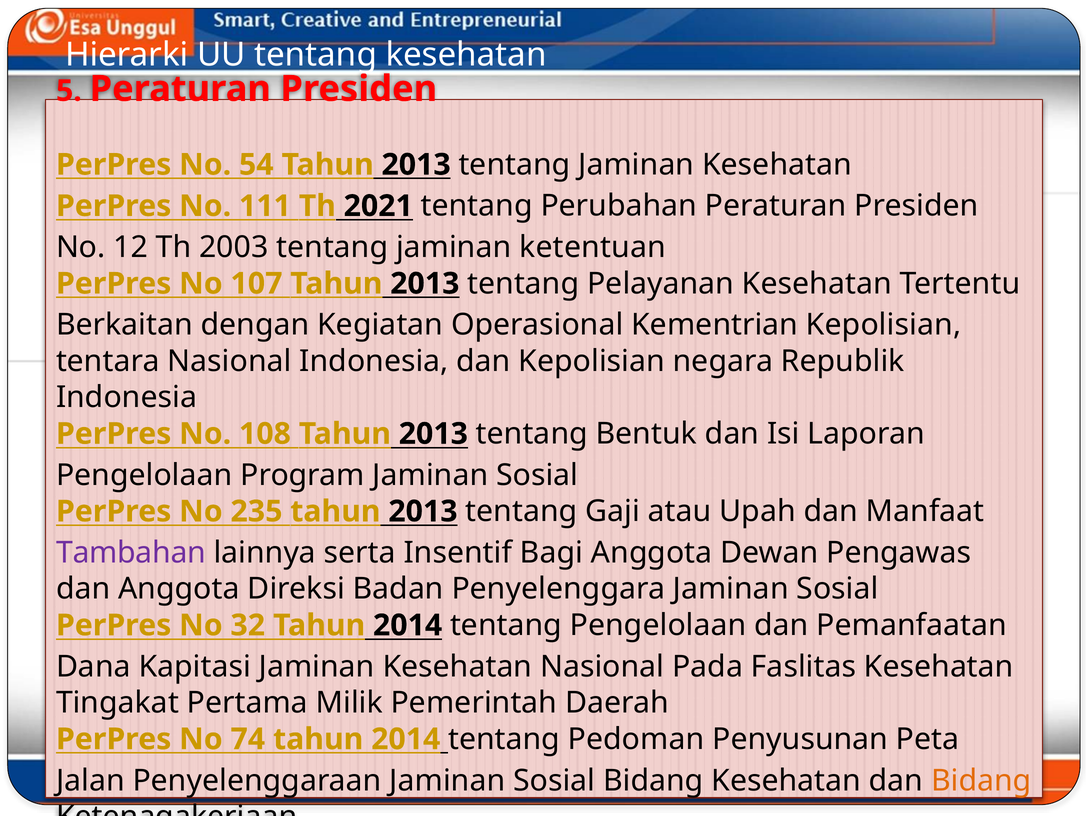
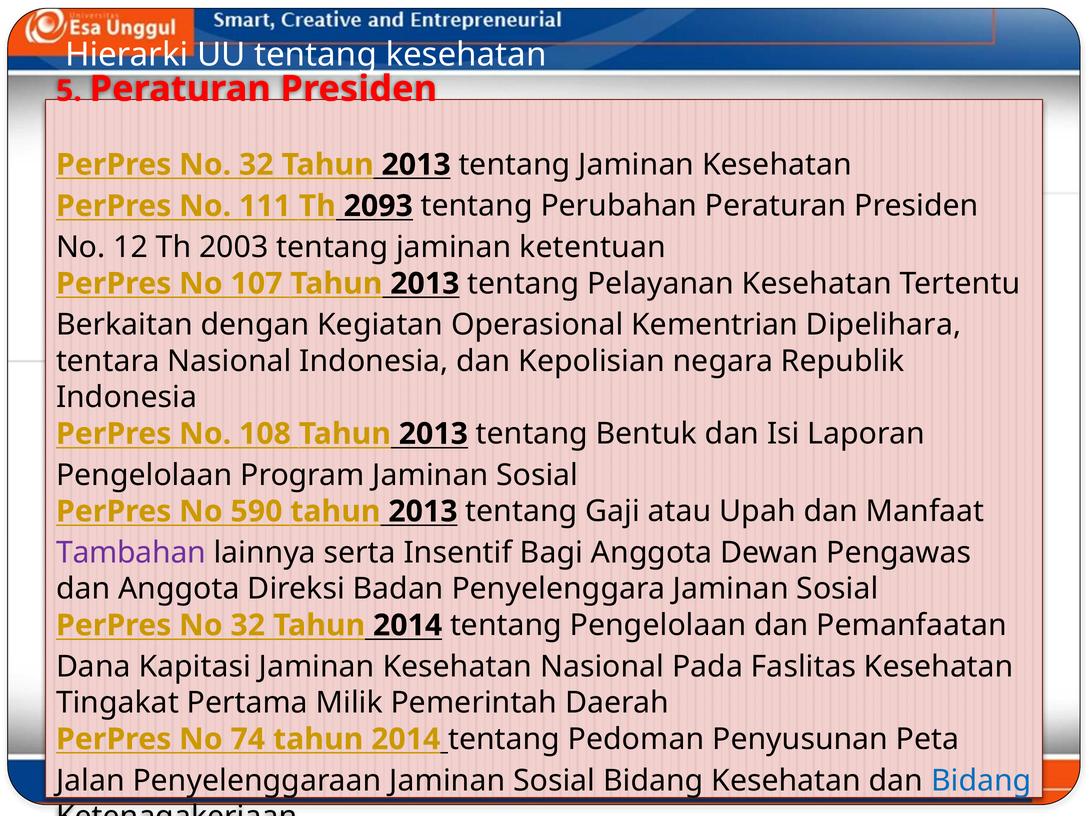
54 at (256, 165): 54 -> 32
2021: 2021 -> 2093
Kementrian Kepolisian: Kepolisian -> Dipelihara
235: 235 -> 590
Bidang at (981, 781) colour: orange -> blue
